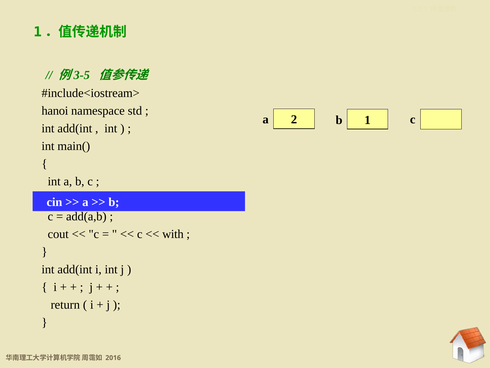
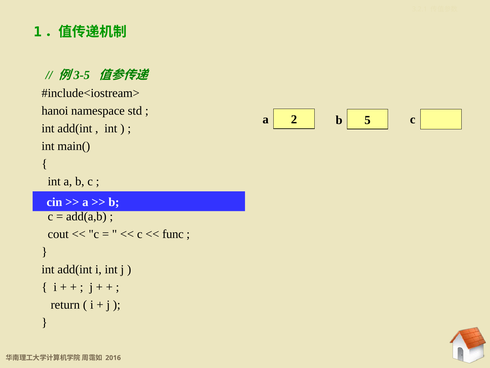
1: 1 -> 5
with: with -> func
